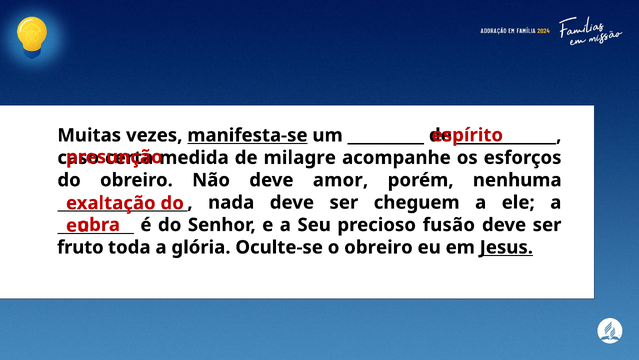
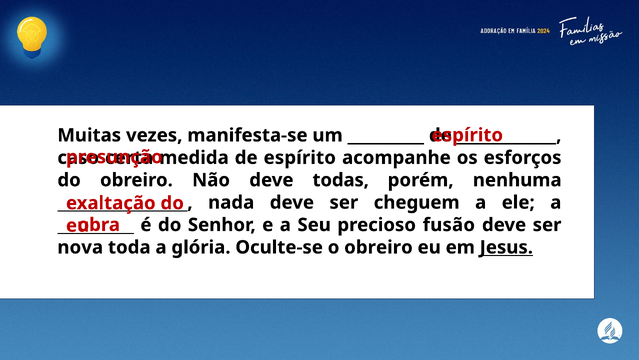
manifesta-se underline: present -> none
de milagre: milagre -> espírito
amor: amor -> todas
fruto: fruto -> nova
